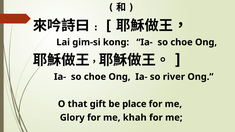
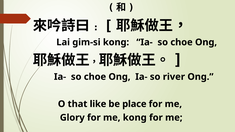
gift: gift -> like
me khah: khah -> kong
